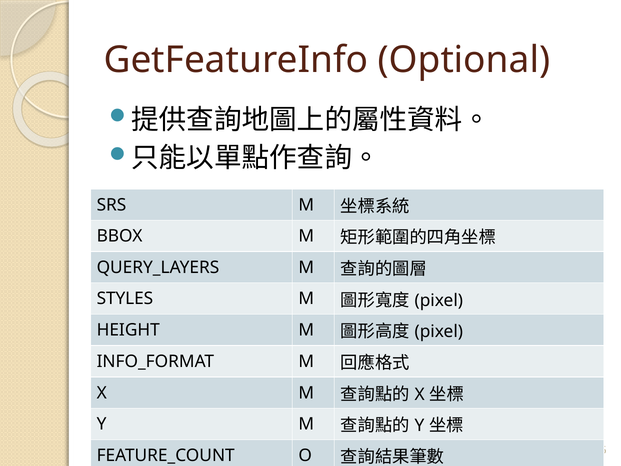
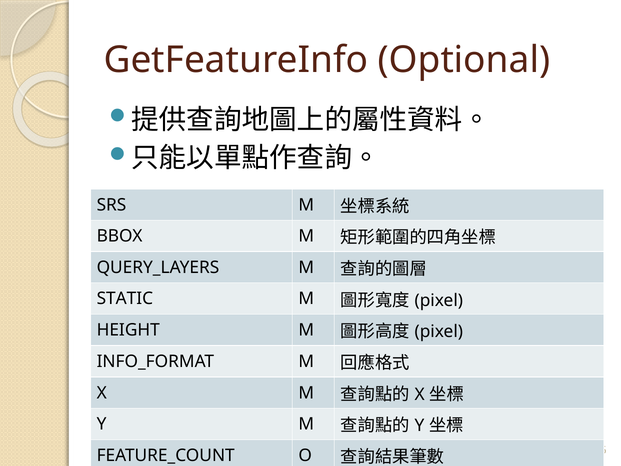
STYLES: STYLES -> STATIC
